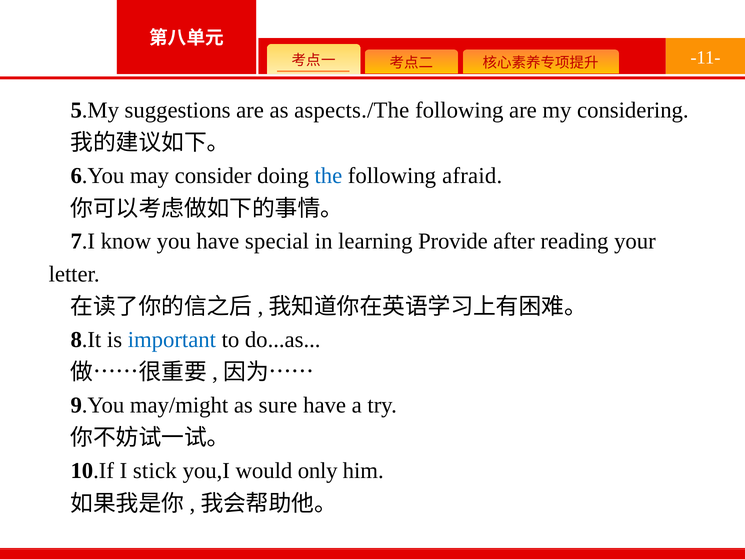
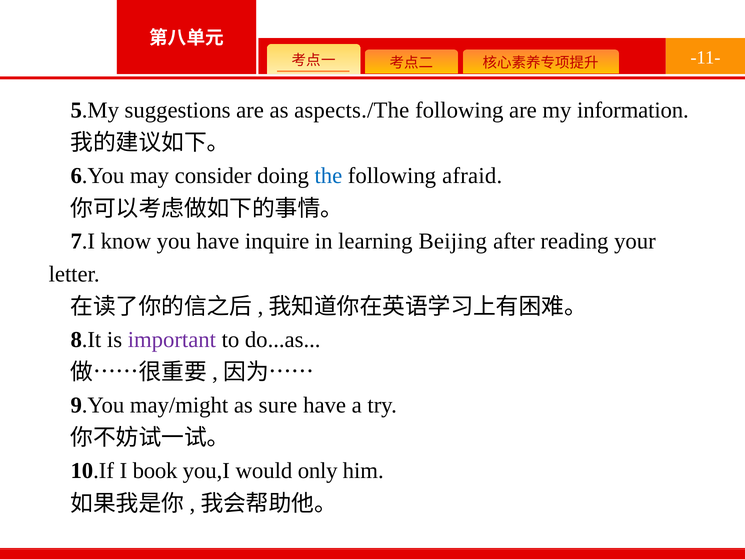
considering: considering -> information
special: special -> inquire
Provide: Provide -> Beijing
important colour: blue -> purple
stick: stick -> book
